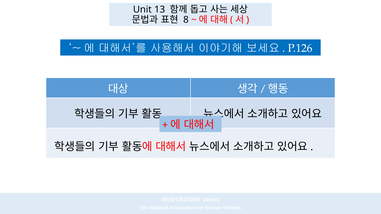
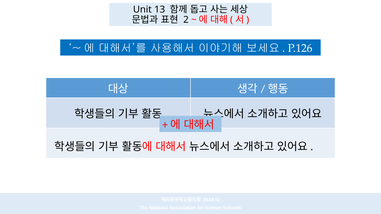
8: 8 -> 2
